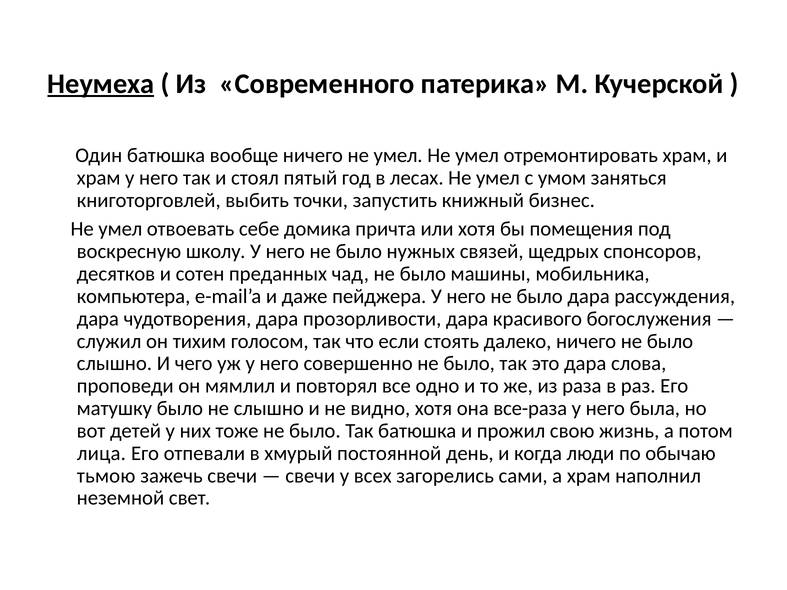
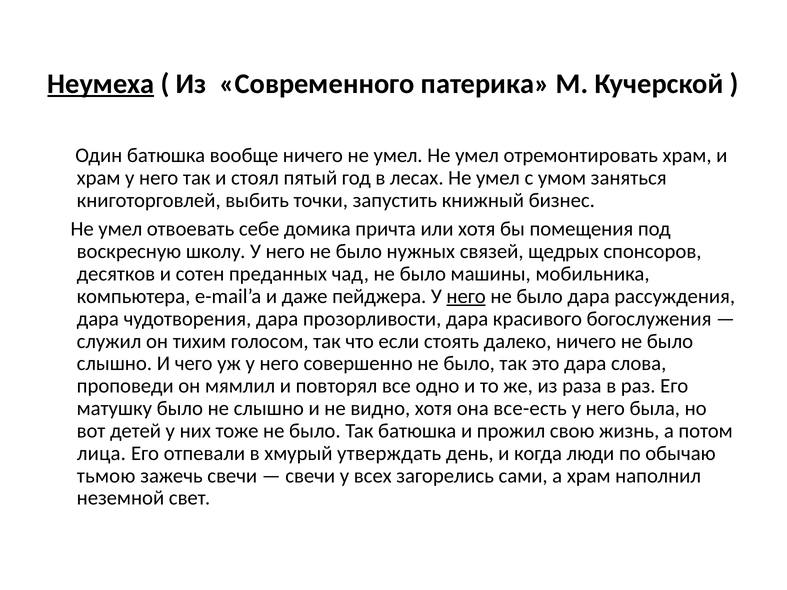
него at (466, 296) underline: none -> present
все-раза: все-раза -> все-есть
постоянной: постоянной -> утверждать
